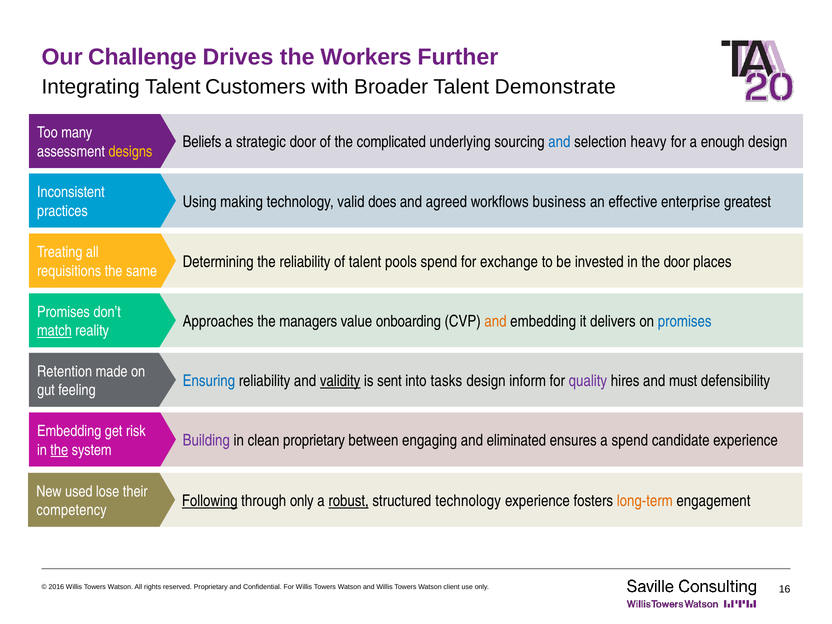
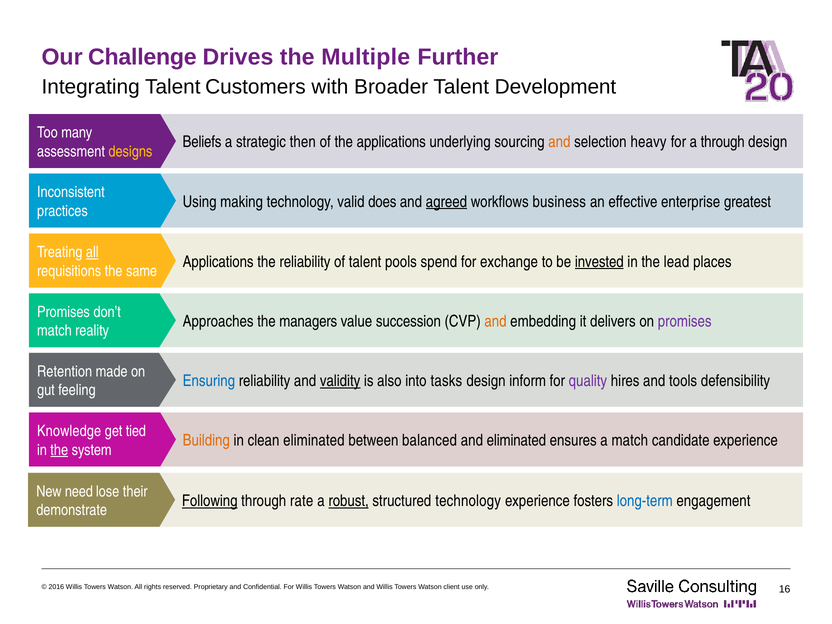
Workers: Workers -> Multiple
Demonstrate: Demonstrate -> Development
strategic door: door -> then
the complicated: complicated -> applications
and at (559, 142) colour: blue -> orange
a enough: enough -> through
agreed underline: none -> present
all at (92, 252) underline: none -> present
Determining at (218, 262): Determining -> Applications
invested underline: none -> present
the door: door -> lead
onboarding: onboarding -> succession
promises at (685, 321) colour: blue -> purple
match at (54, 331) underline: present -> none
sent: sent -> also
must: must -> tools
Embedding at (69, 431): Embedding -> Knowledge
risk: risk -> tied
Building colour: purple -> orange
clean proprietary: proprietary -> eliminated
engaging: engaging -> balanced
a spend: spend -> match
used: used -> need
through only: only -> rate
long-term colour: orange -> blue
competency: competency -> demonstrate
